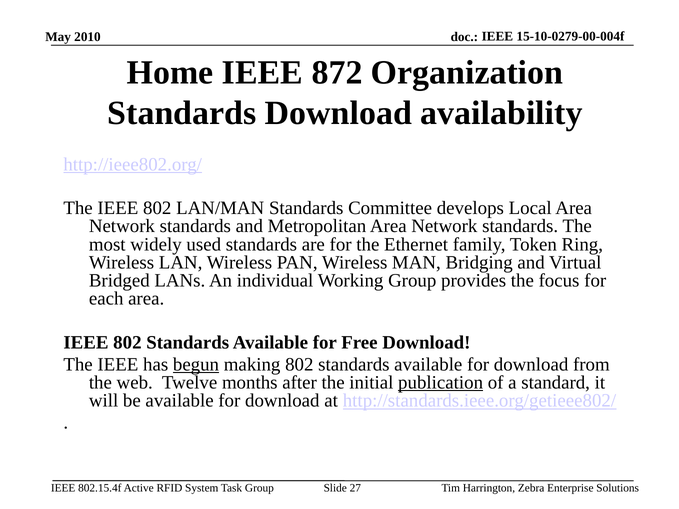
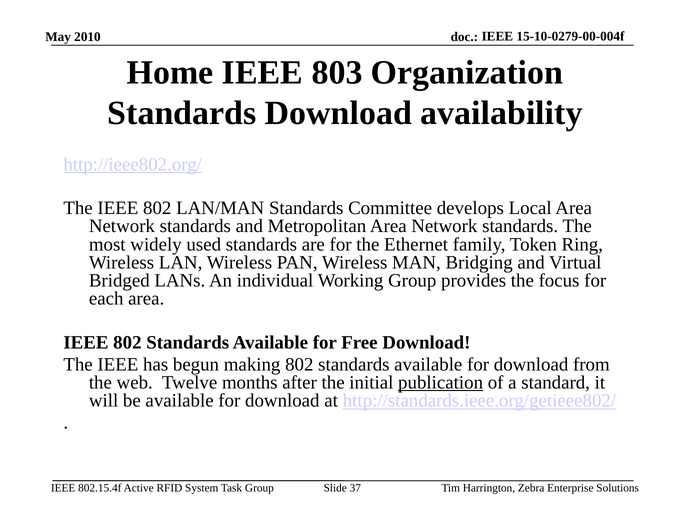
872: 872 -> 803
begun underline: present -> none
27: 27 -> 37
